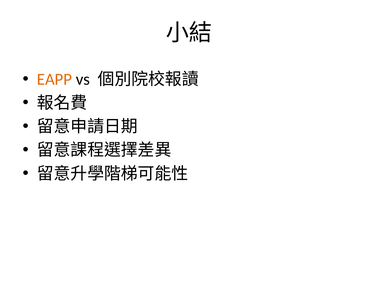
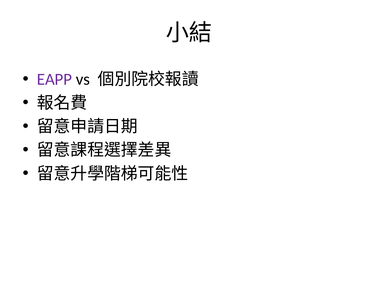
EAPP colour: orange -> purple
